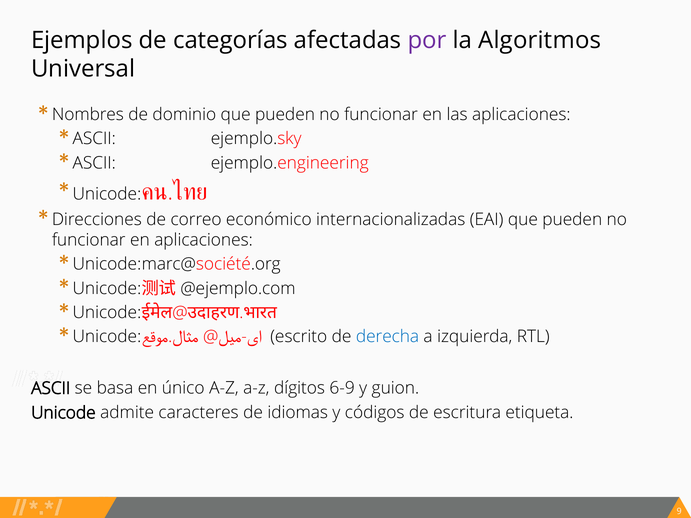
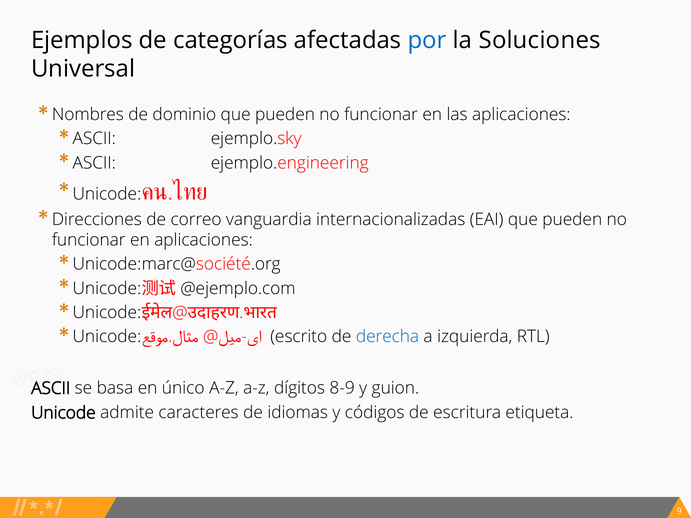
por colour: purple -> blue
Algoritmos: Algoritmos -> Soluciones
económico: económico -> vanguardia
6-9: 6-9 -> 8-9
